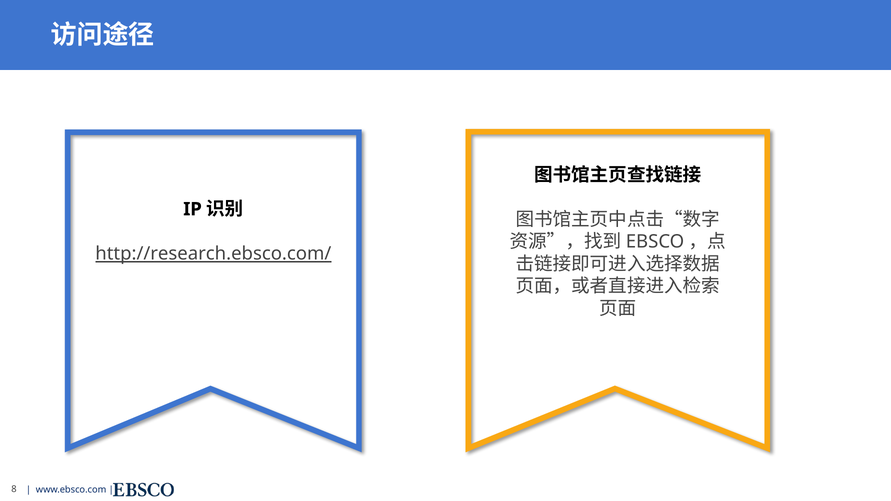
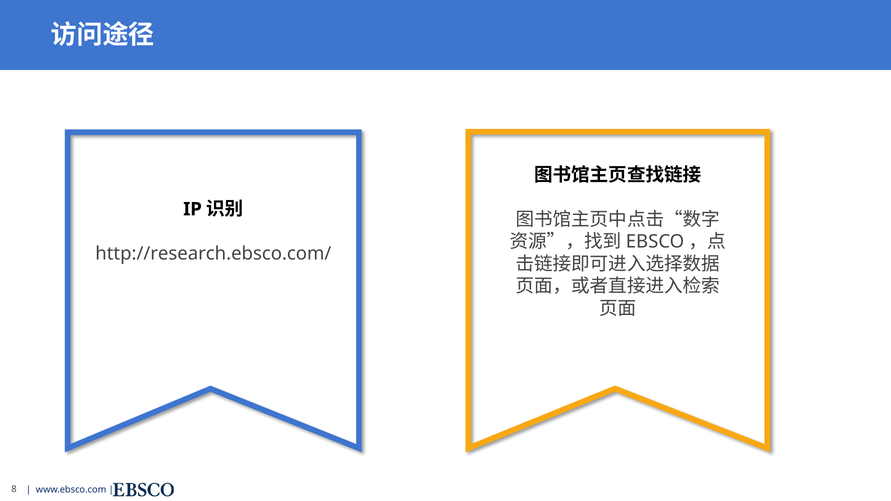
http://research.ebsco.com/ underline: present -> none
